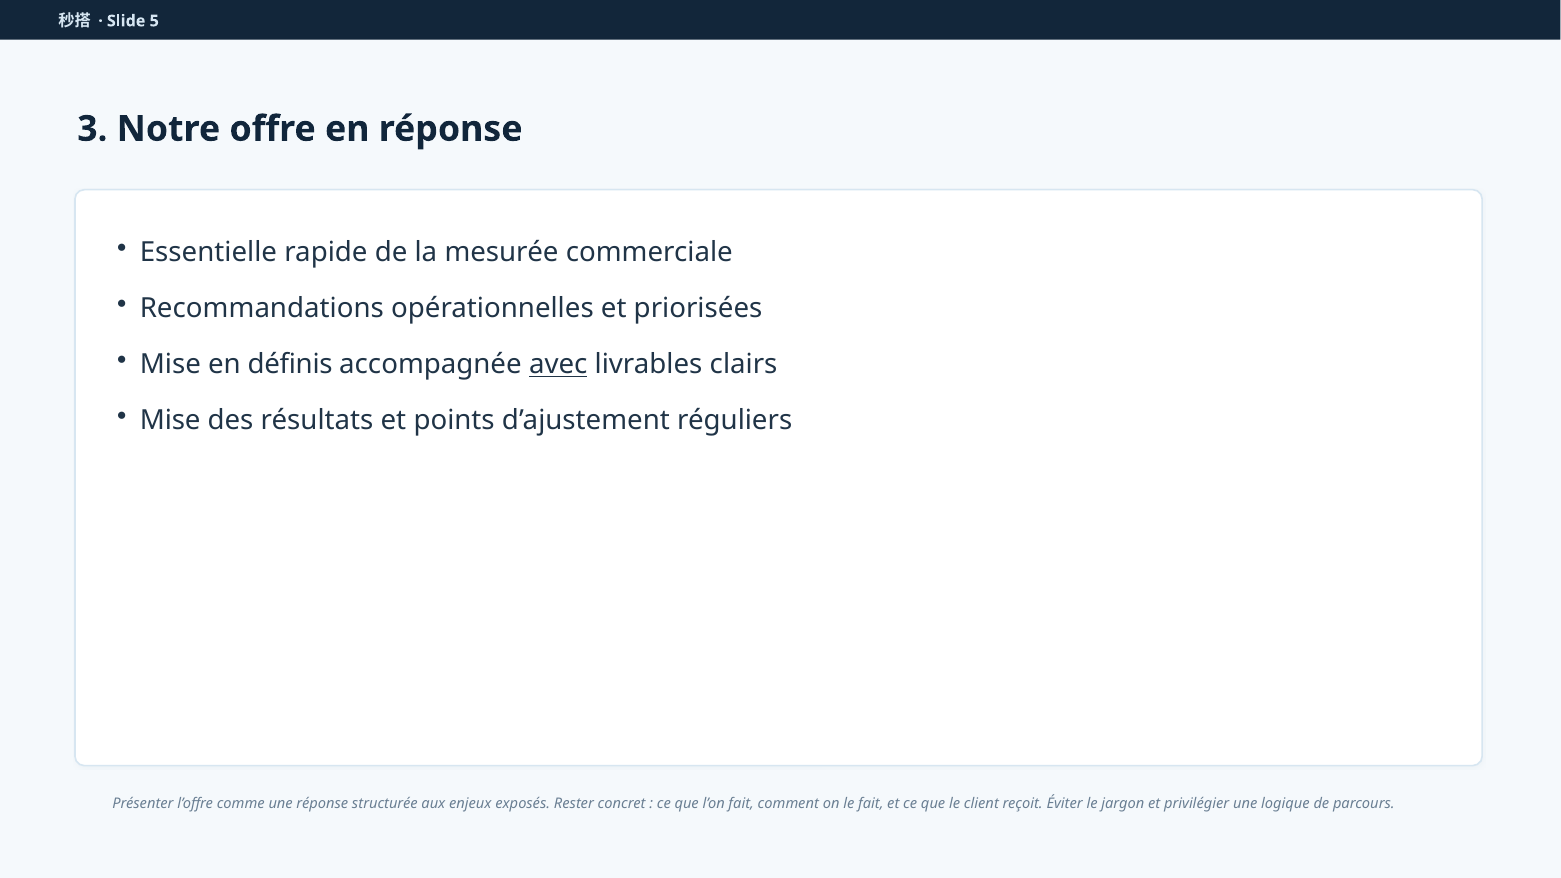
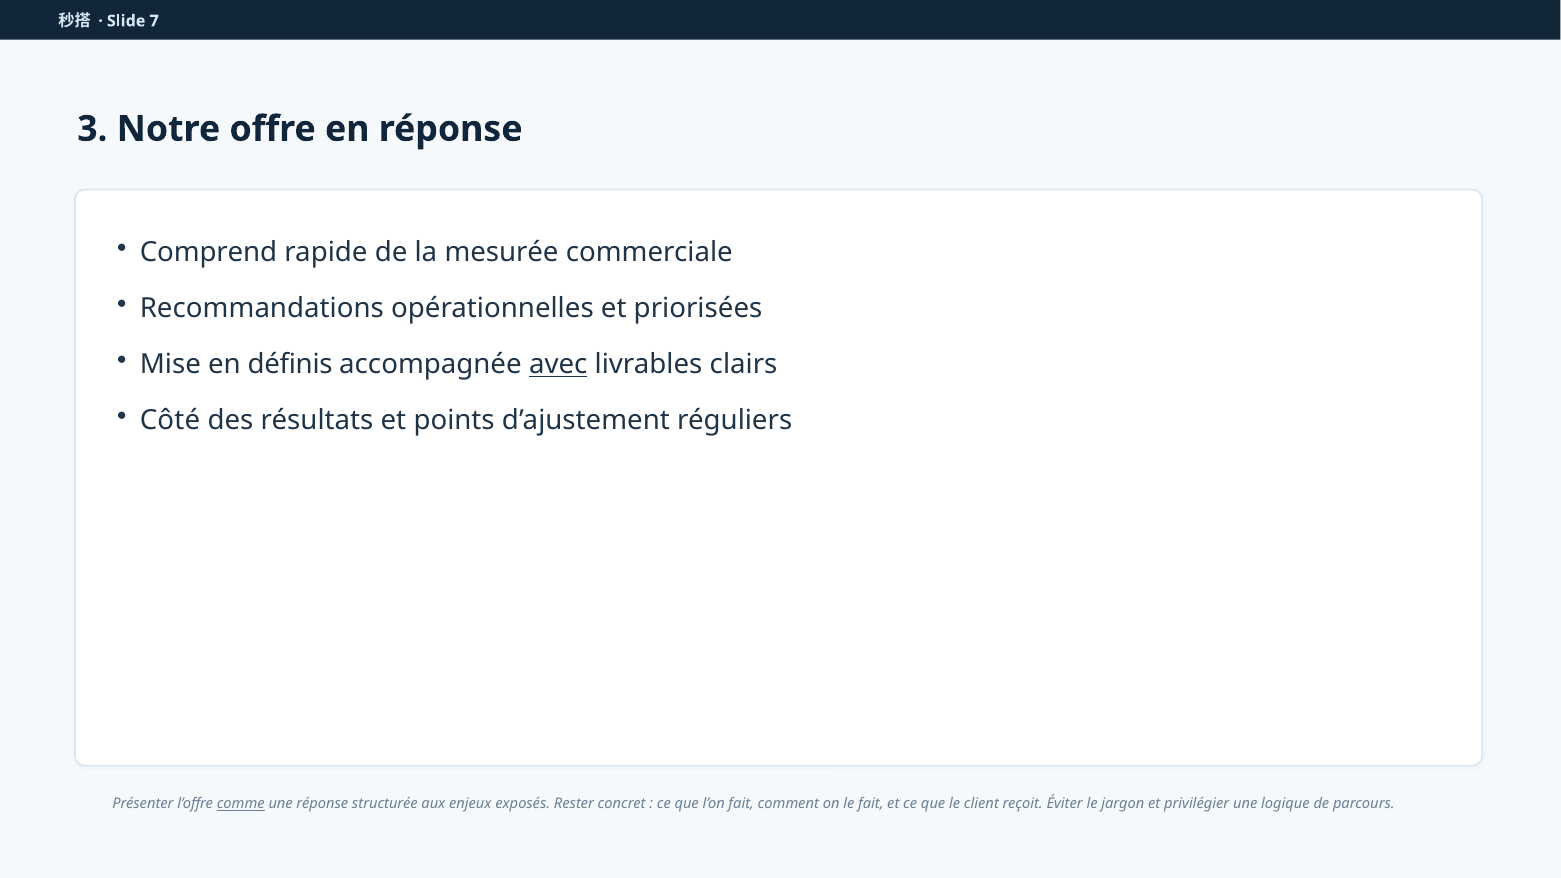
5: 5 -> 7
Essentielle: Essentielle -> Comprend
Mise at (170, 420): Mise -> Côté
comme underline: none -> present
